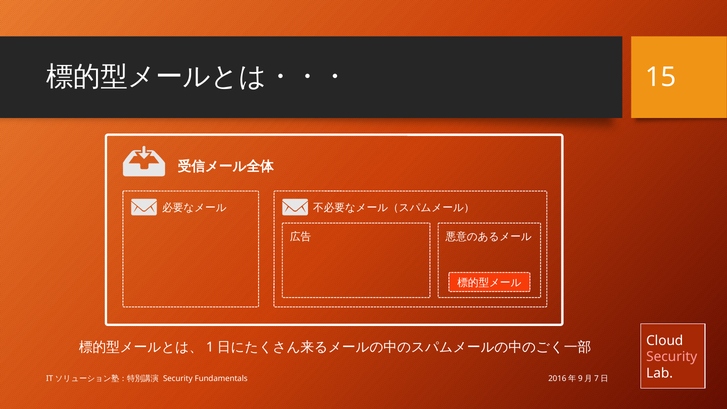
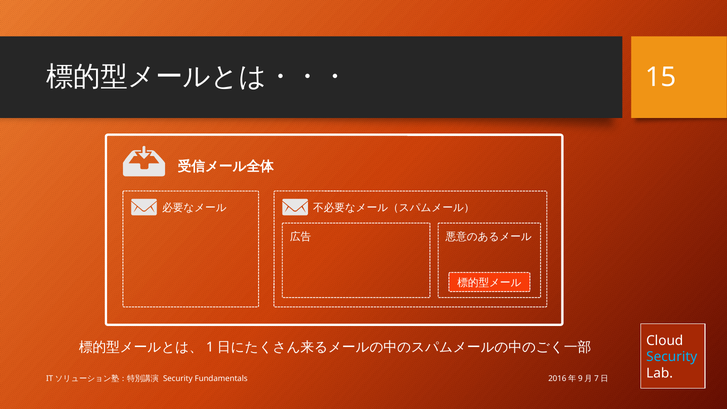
Security at (672, 357) colour: pink -> light blue
